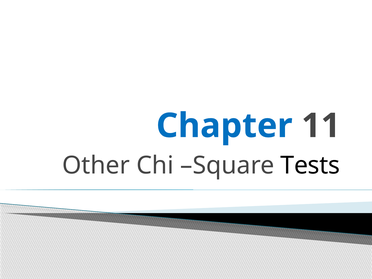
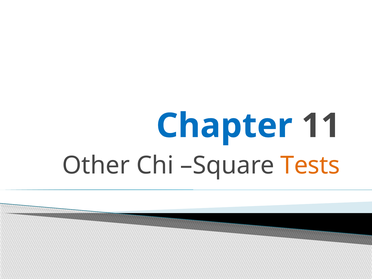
Tests colour: black -> orange
